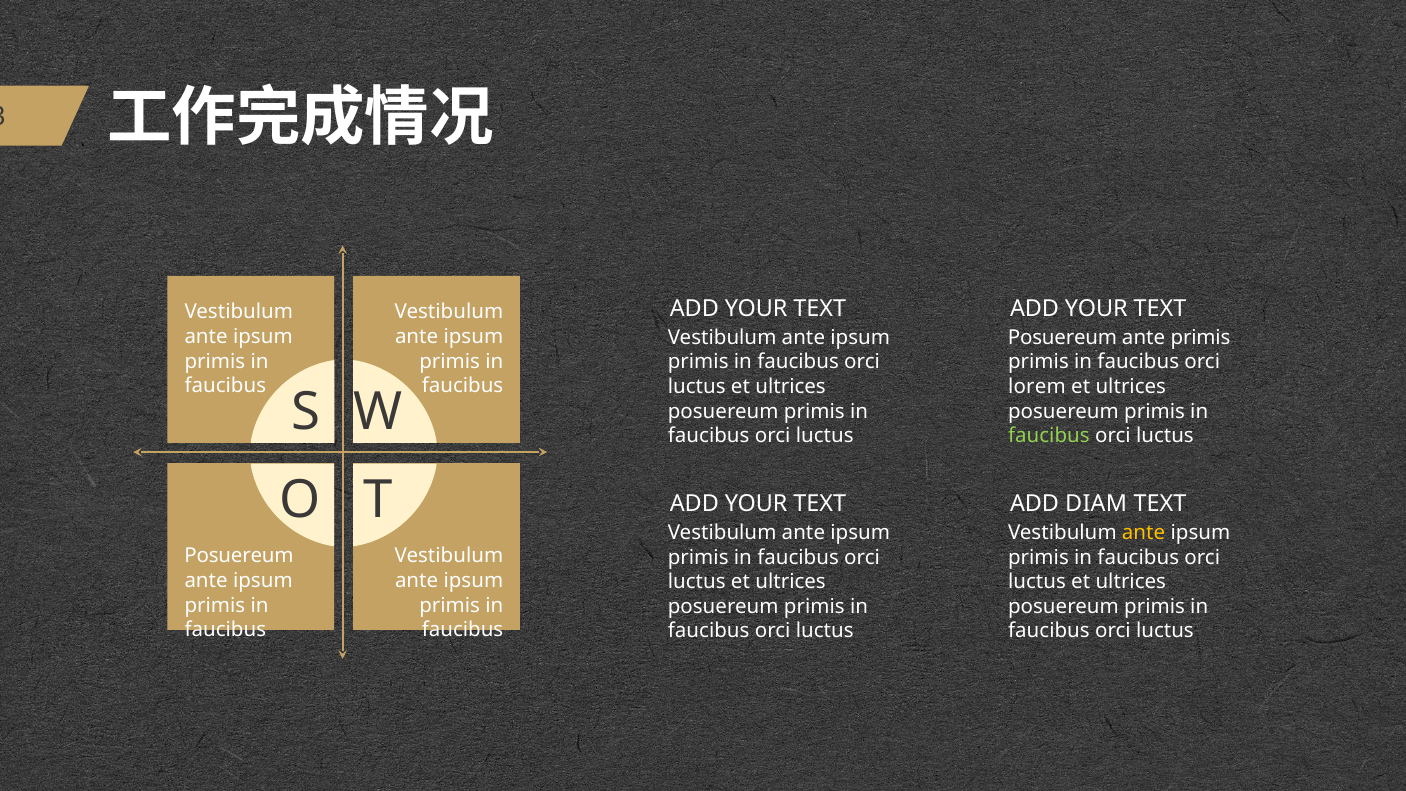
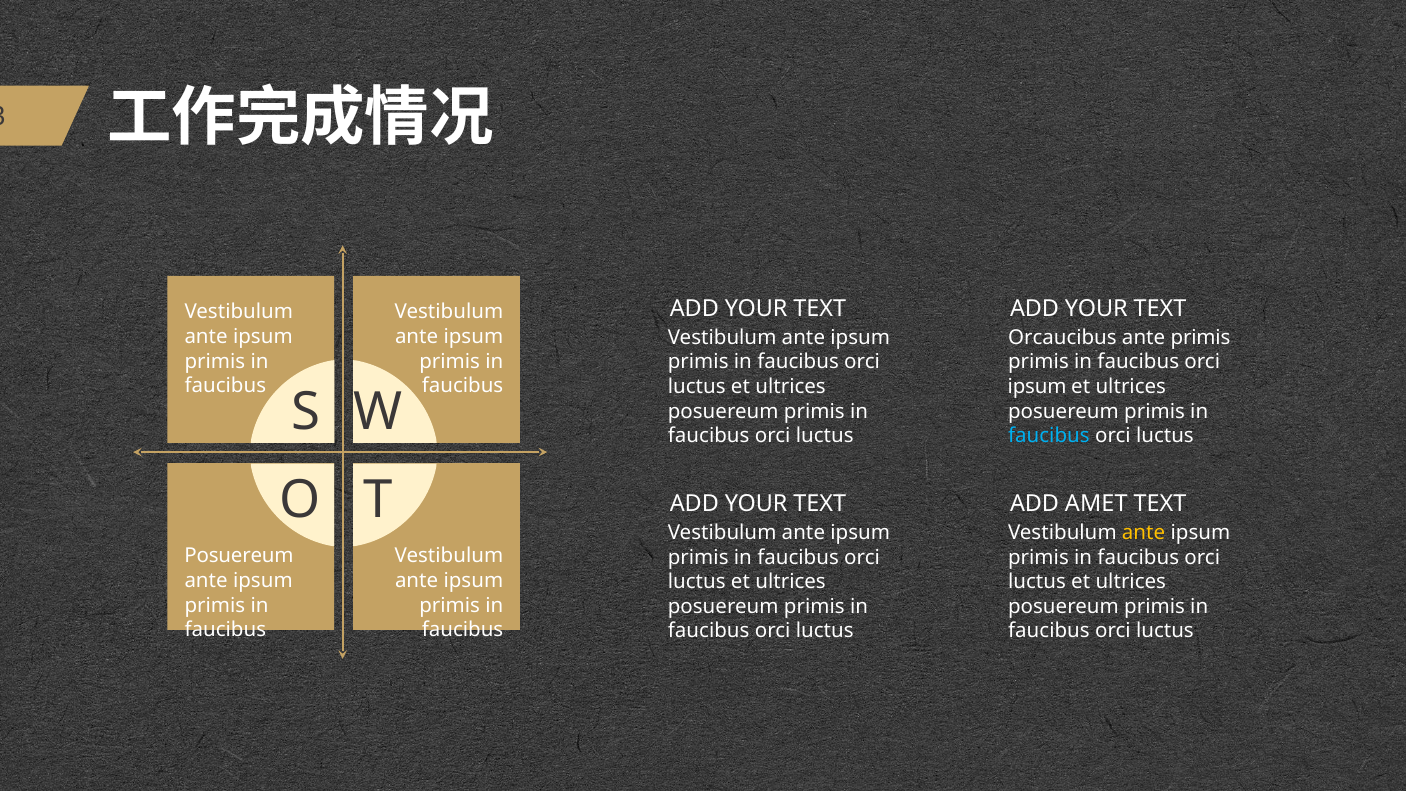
Posuereum at (1063, 337): Posuereum -> Orcaucibus
lorem at (1037, 387): lorem -> ipsum
faucibus at (1049, 436) colour: light green -> light blue
DIAM: DIAM -> AMET
